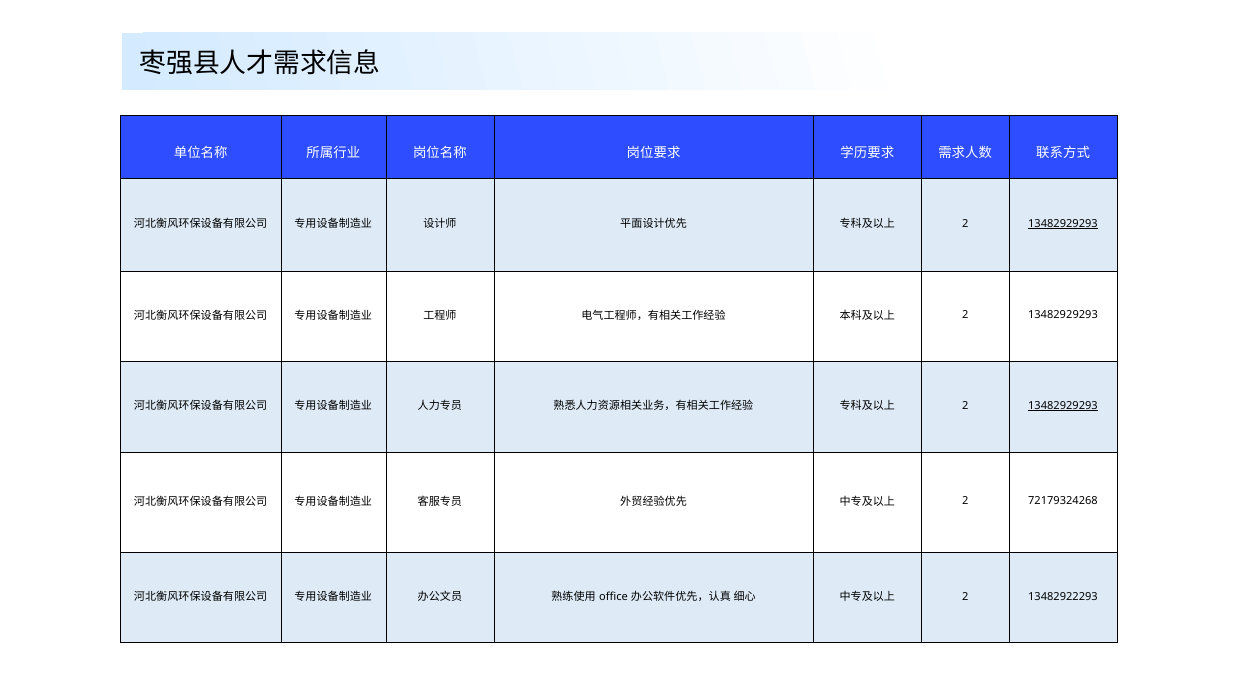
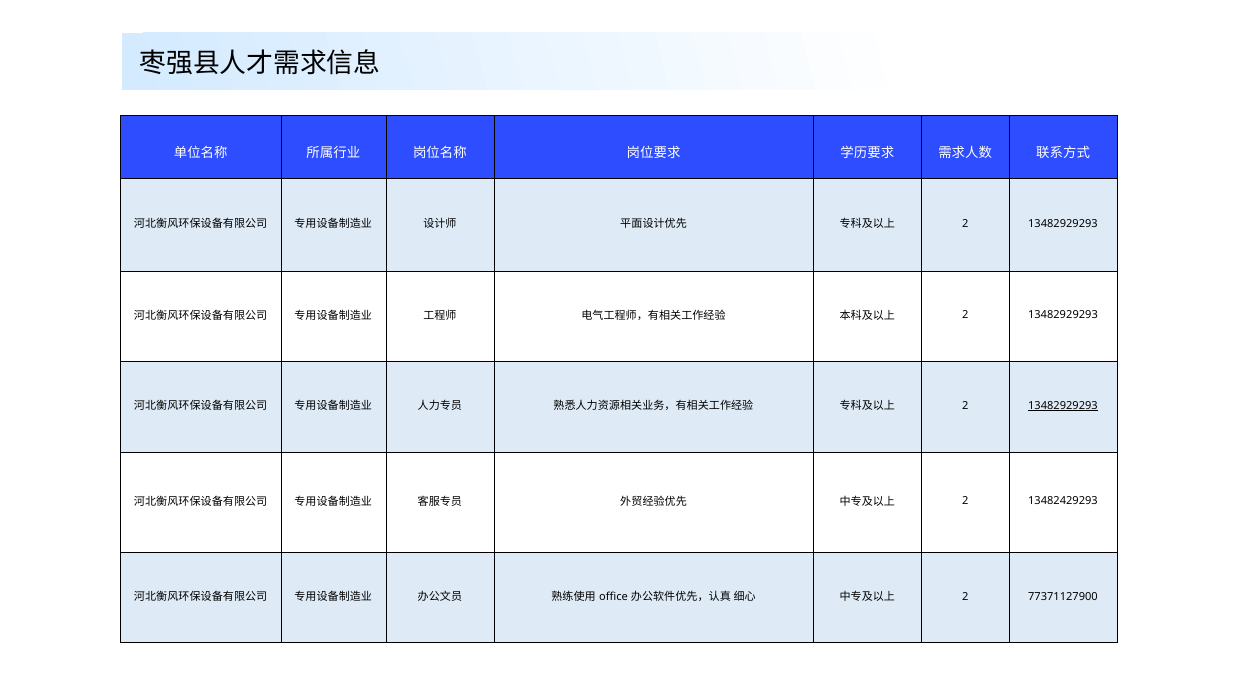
13482929293 at (1063, 224) underline: present -> none
72179324268: 72179324268 -> 13482429293
13482922293: 13482922293 -> 77371127900
